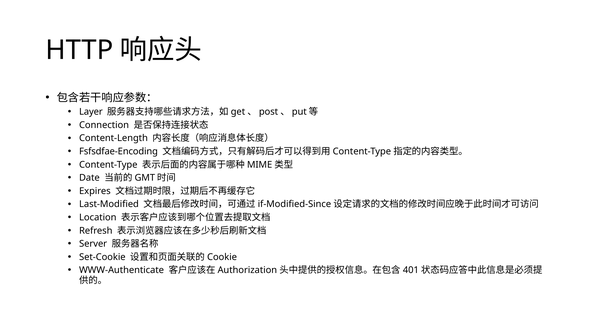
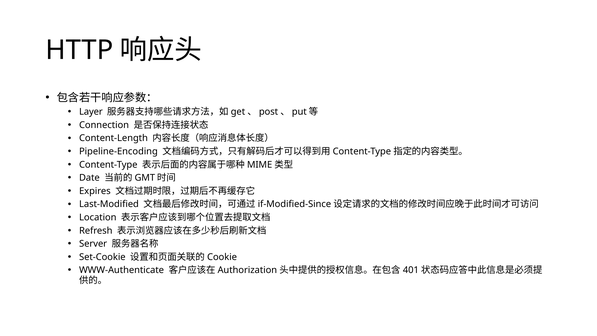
Fsfsdfae-Encoding: Fsfsdfae-Encoding -> Pipeline-Encoding
